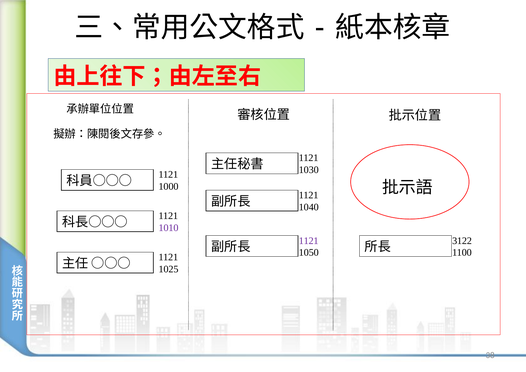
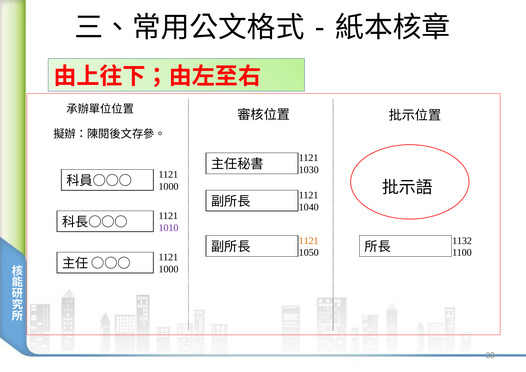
1121 at (309, 241) colour: purple -> orange
3122: 3122 -> 1132
1025 at (169, 269): 1025 -> 1000
